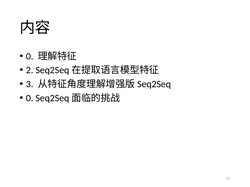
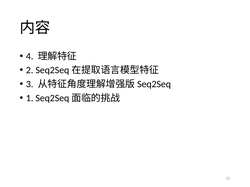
0 at (30, 56): 0 -> 4
0 at (30, 98): 0 -> 1
